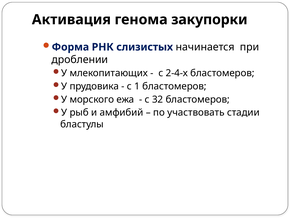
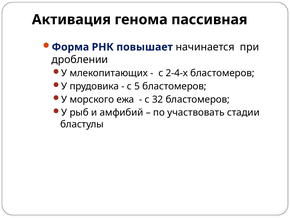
закупорки: закупорки -> пассивная
слизистых: слизистых -> повышает
1: 1 -> 5
